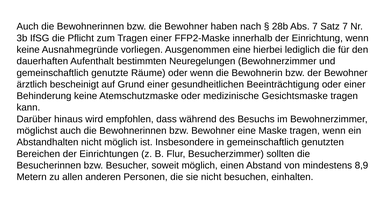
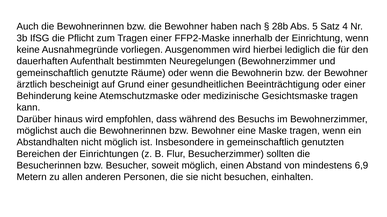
Abs 7: 7 -> 5
Satz 7: 7 -> 4
Ausgenommen eine: eine -> wird
8,9: 8,9 -> 6,9
